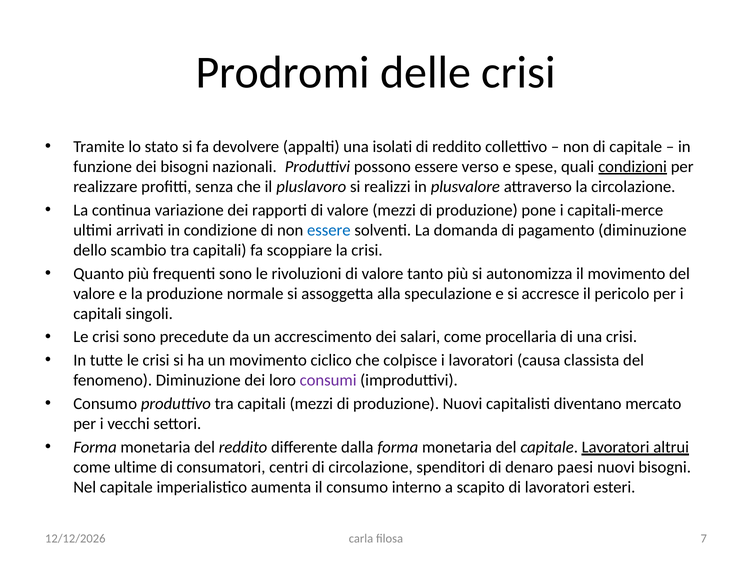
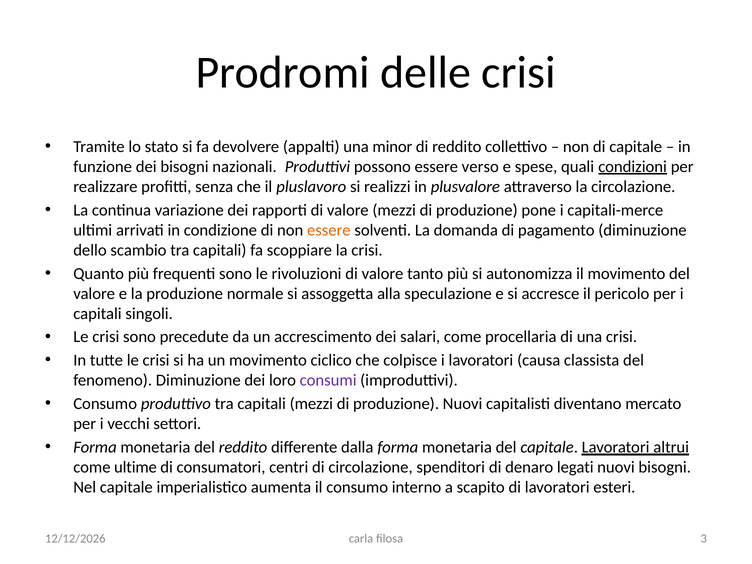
isolati: isolati -> minor
essere at (329, 230) colour: blue -> orange
paesi: paesi -> legati
7: 7 -> 3
